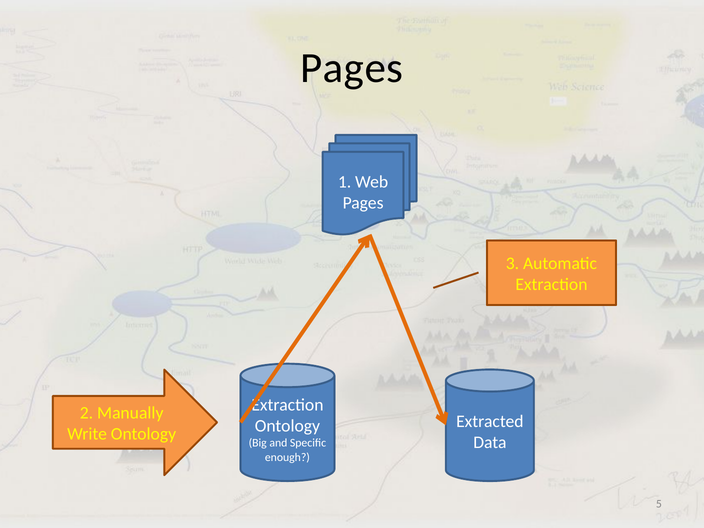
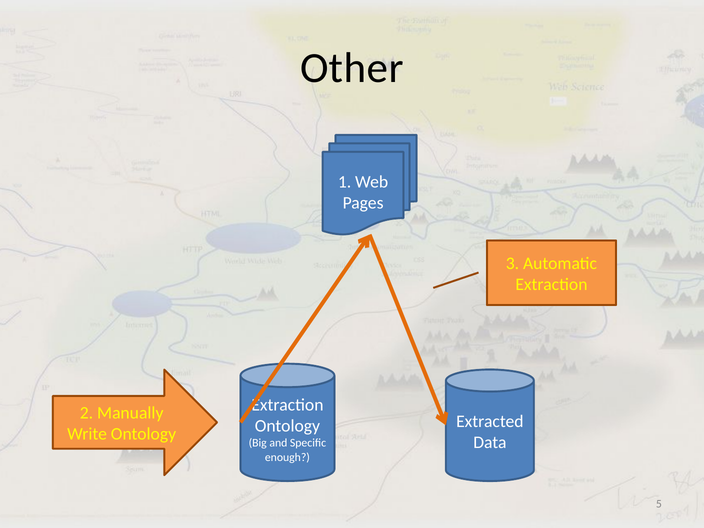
Pages at (352, 68): Pages -> Other
